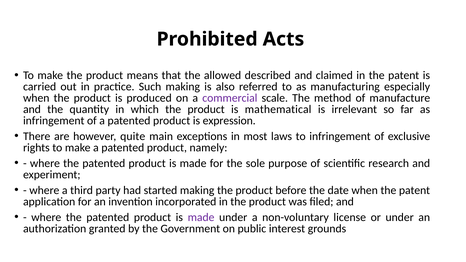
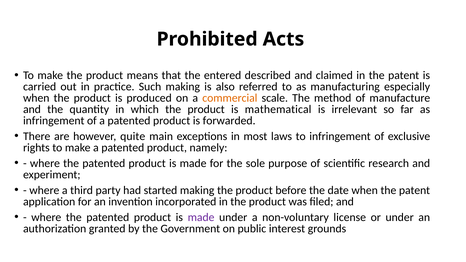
allowed: allowed -> entered
commercial colour: purple -> orange
expression: expression -> forwarded
